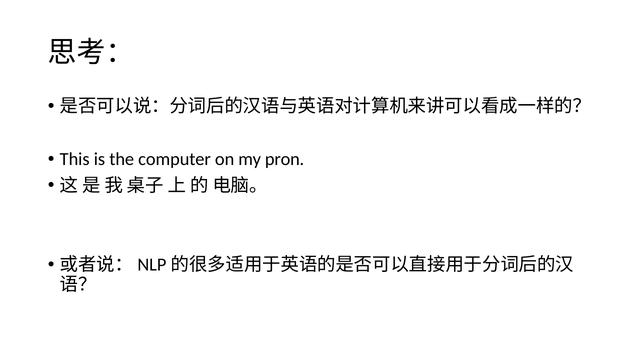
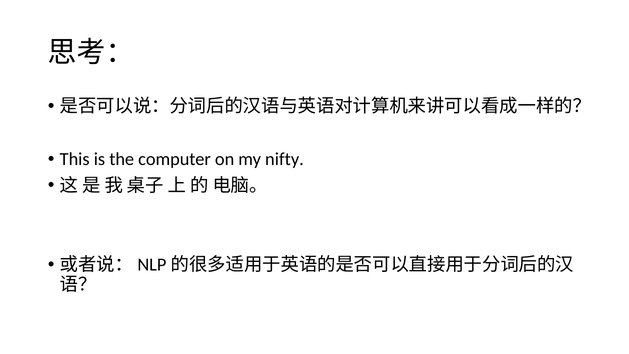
pron: pron -> nifty
